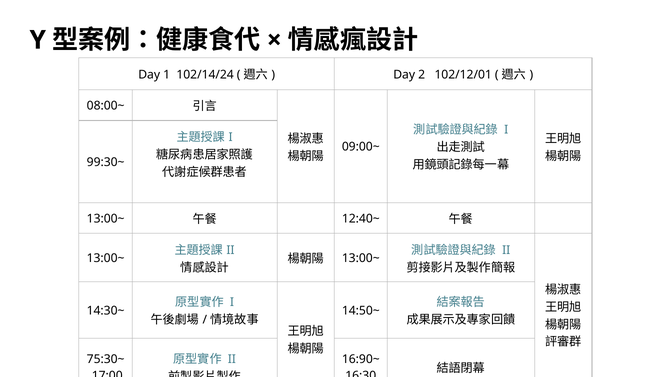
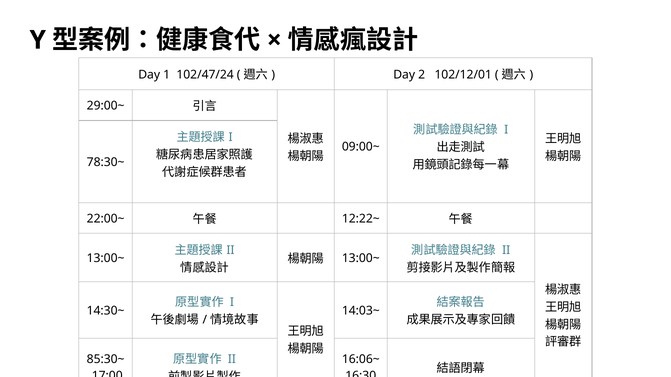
102/14/24: 102/14/24 -> 102/47/24
08:00~: 08:00~ -> 29:00~
99:30~: 99:30~ -> 78:30~
13:00~ at (106, 219): 13:00~ -> 22:00~
12:40~: 12:40~ -> 12:22~
14:50~: 14:50~ -> 14:03~
75:30~: 75:30~ -> 85:30~
16:90~: 16:90~ -> 16:06~
